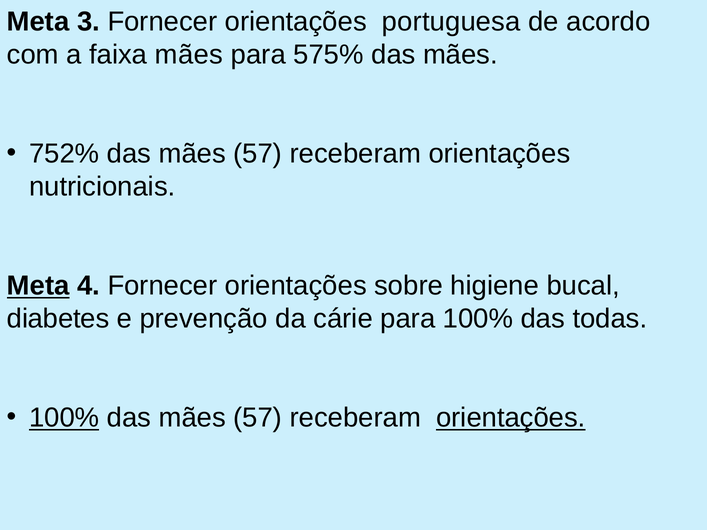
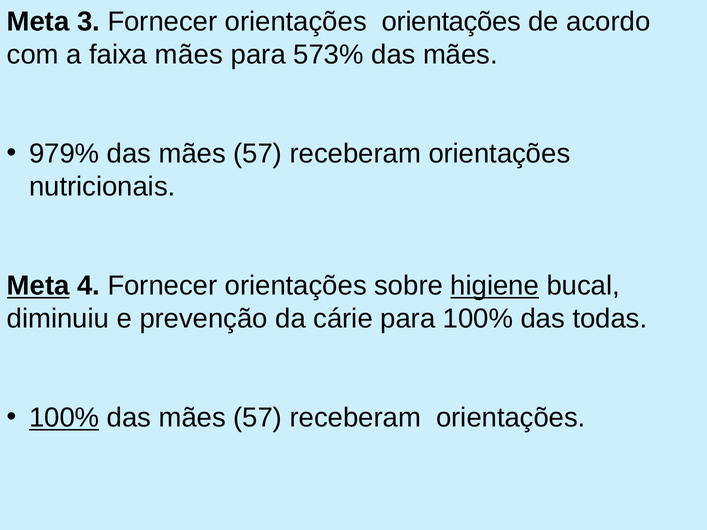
orientações portuguesa: portuguesa -> orientações
575%: 575% -> 573%
752%: 752% -> 979%
higiene underline: none -> present
diabetes: diabetes -> diminuiu
orientações at (511, 418) underline: present -> none
